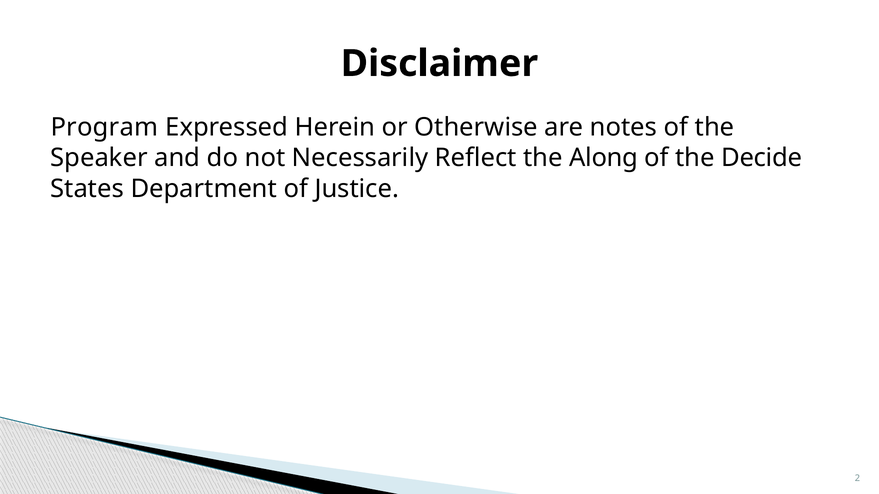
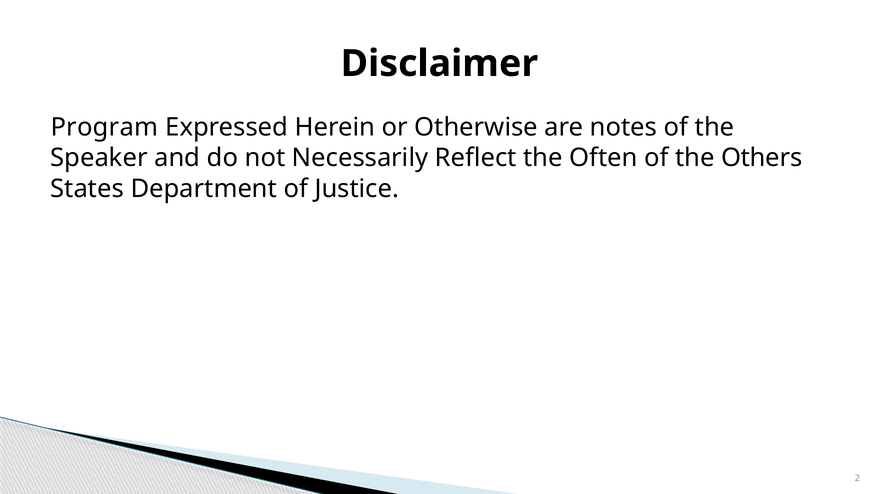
Along: Along -> Often
Decide: Decide -> Others
